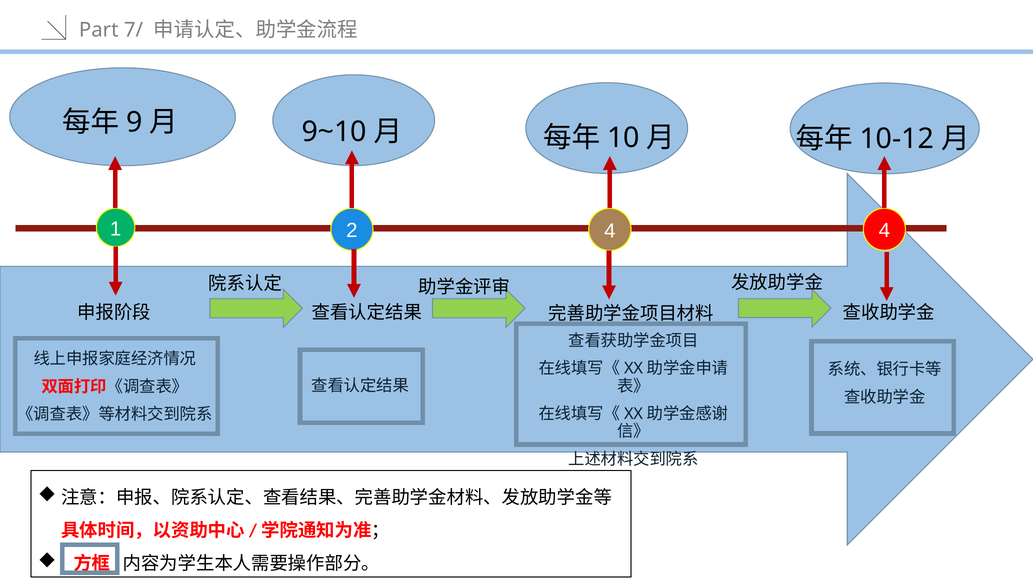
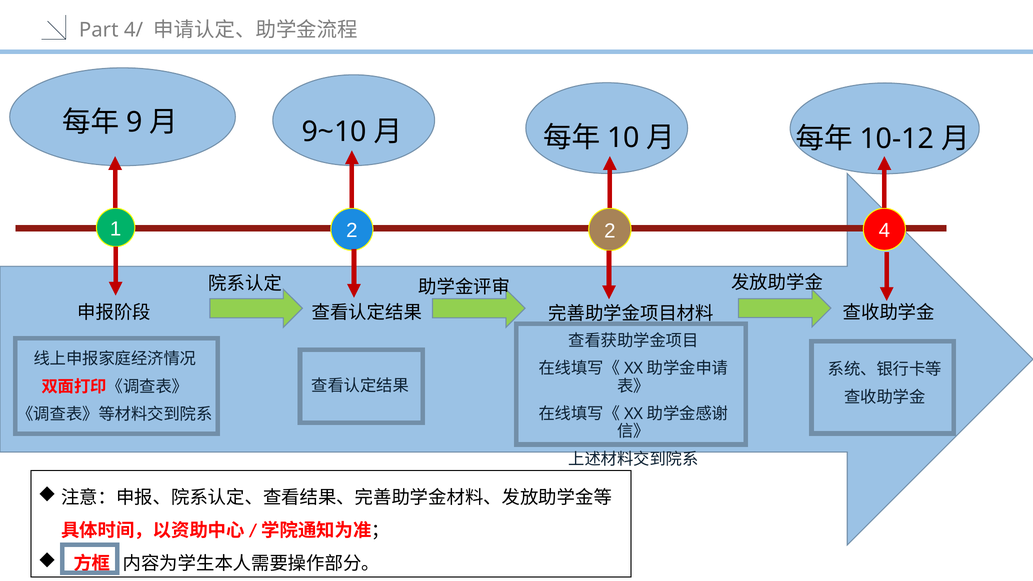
7/: 7/ -> 4/
2 4: 4 -> 2
